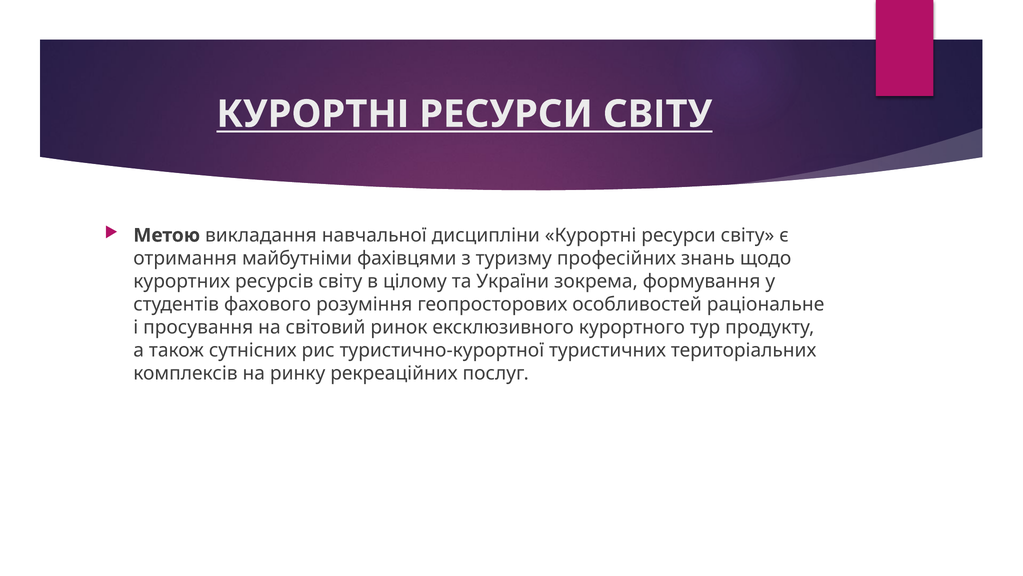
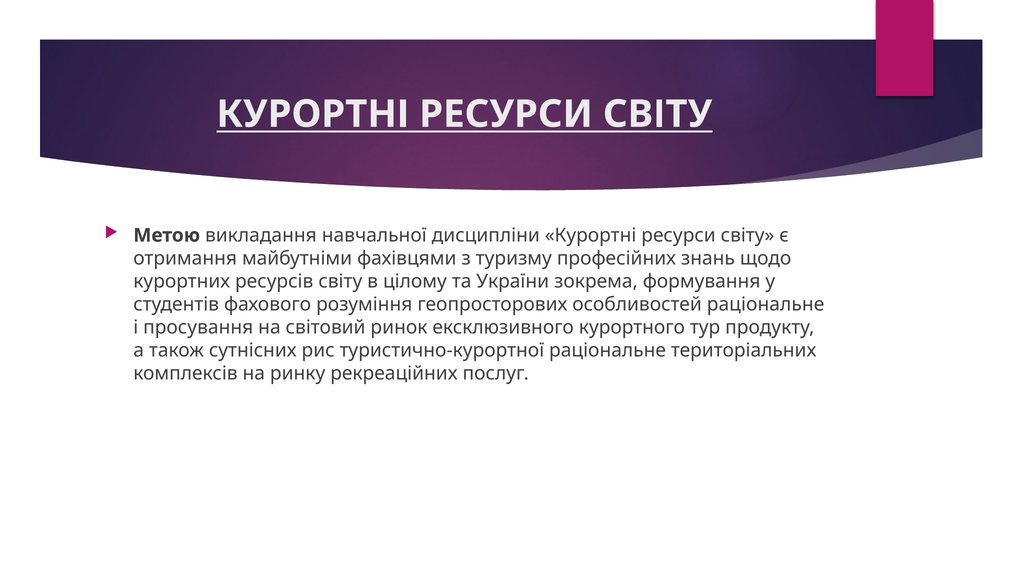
туристично-курортної туристичних: туристичних -> раціональне
